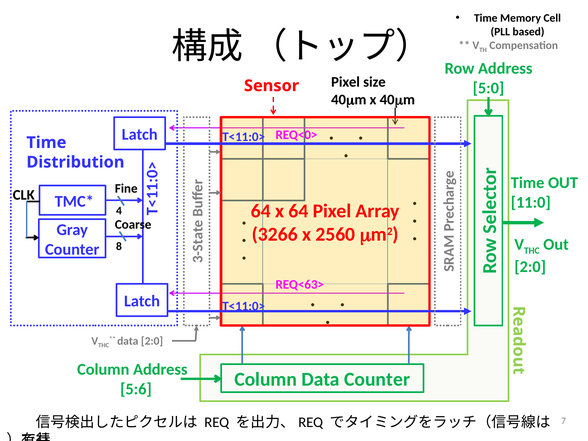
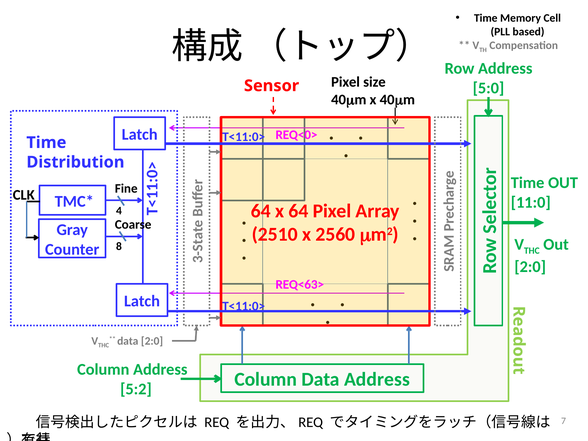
3266: 3266 -> 2510
Data Counter: Counter -> Address
5:6: 5:6 -> 5:2
